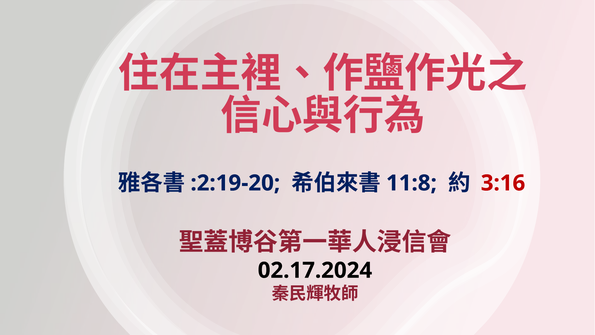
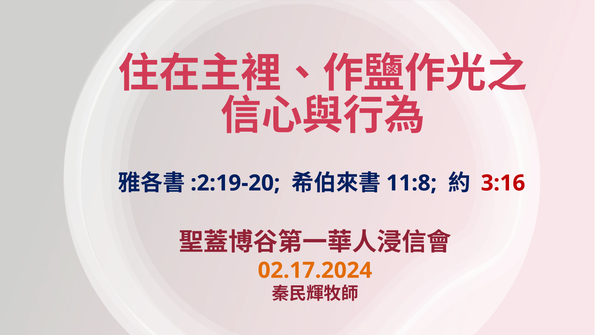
02.17.2024 colour: black -> orange
